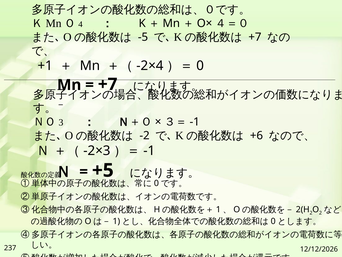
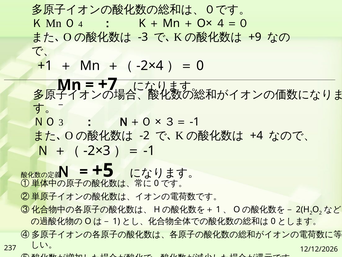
-5: -5 -> -3
+7 at (255, 37): +7 -> +9
+6: +6 -> +4
